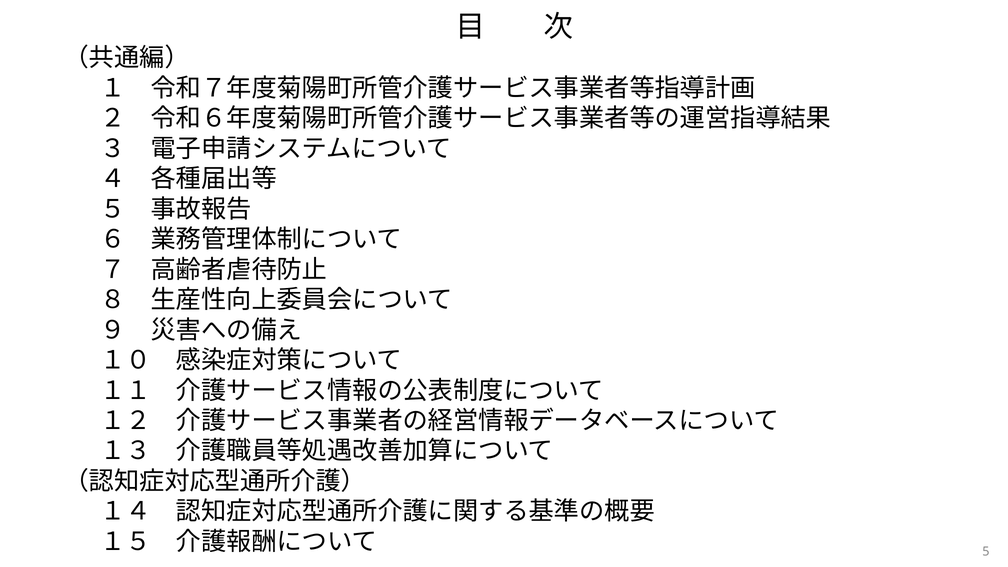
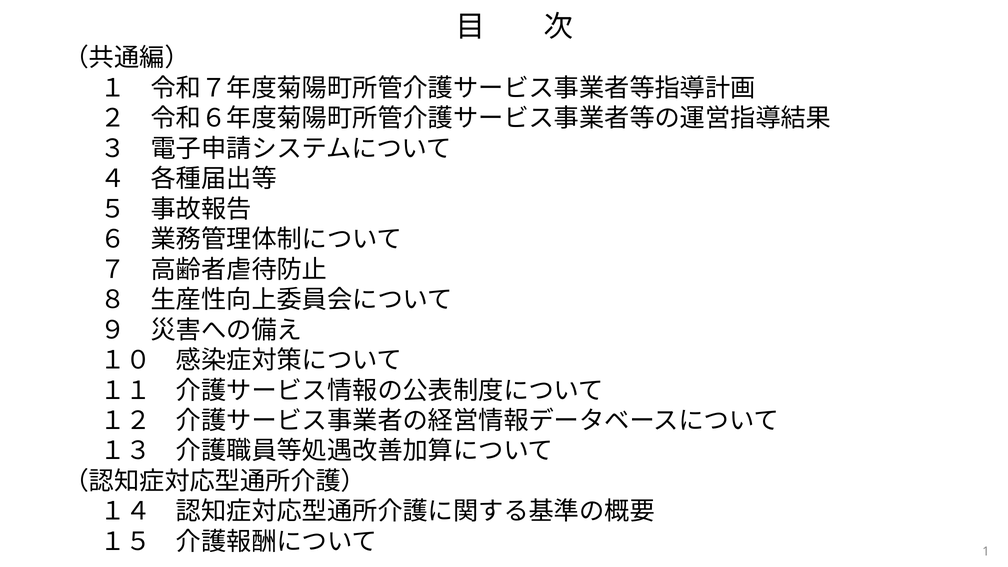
5: 5 -> 1
